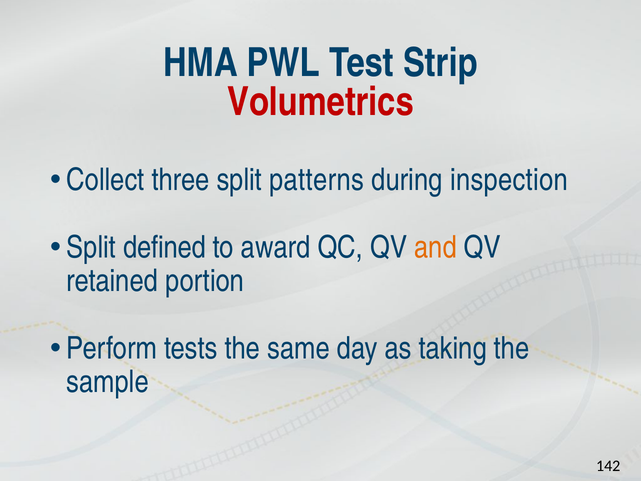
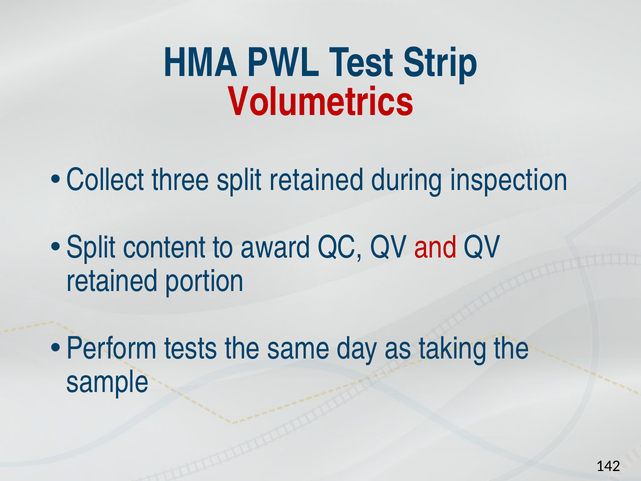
split patterns: patterns -> retained
defined: defined -> content
and colour: orange -> red
